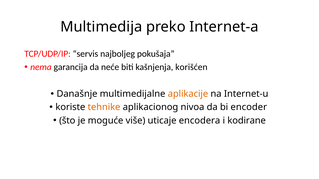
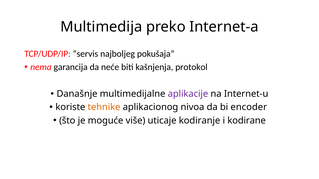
korišćen: korišćen -> protokol
aplikacije colour: orange -> purple
encodera: encodera -> kodiranje
